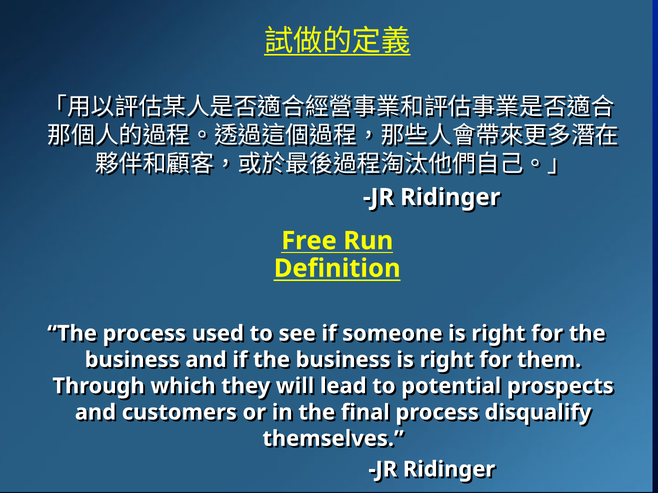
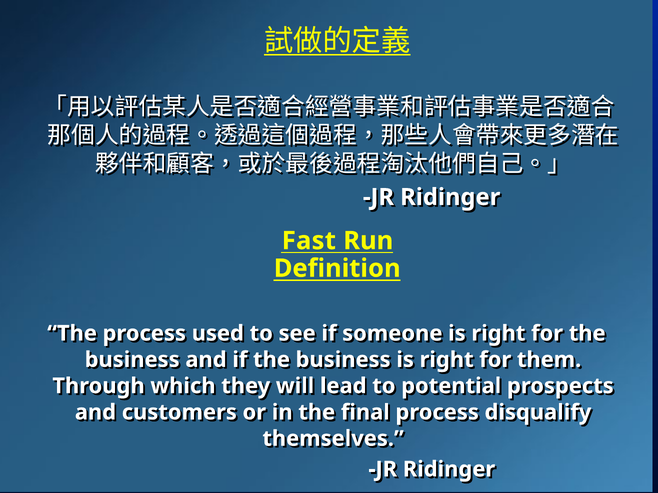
Free: Free -> Fast
